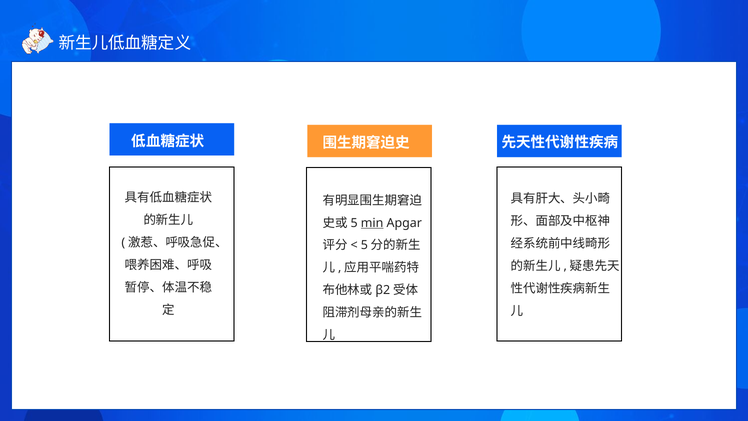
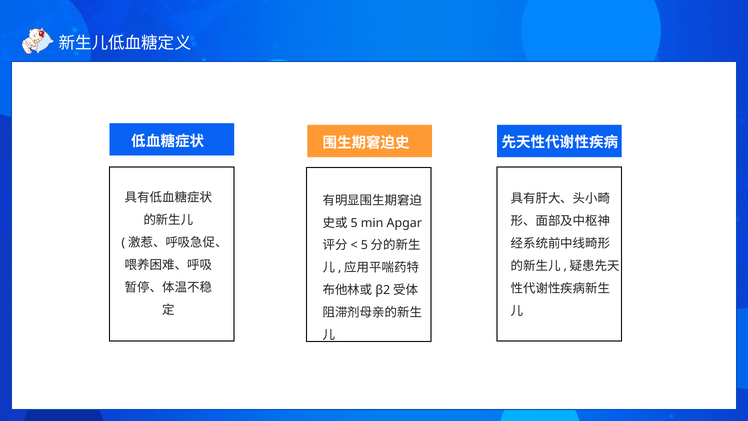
min underline: present -> none
